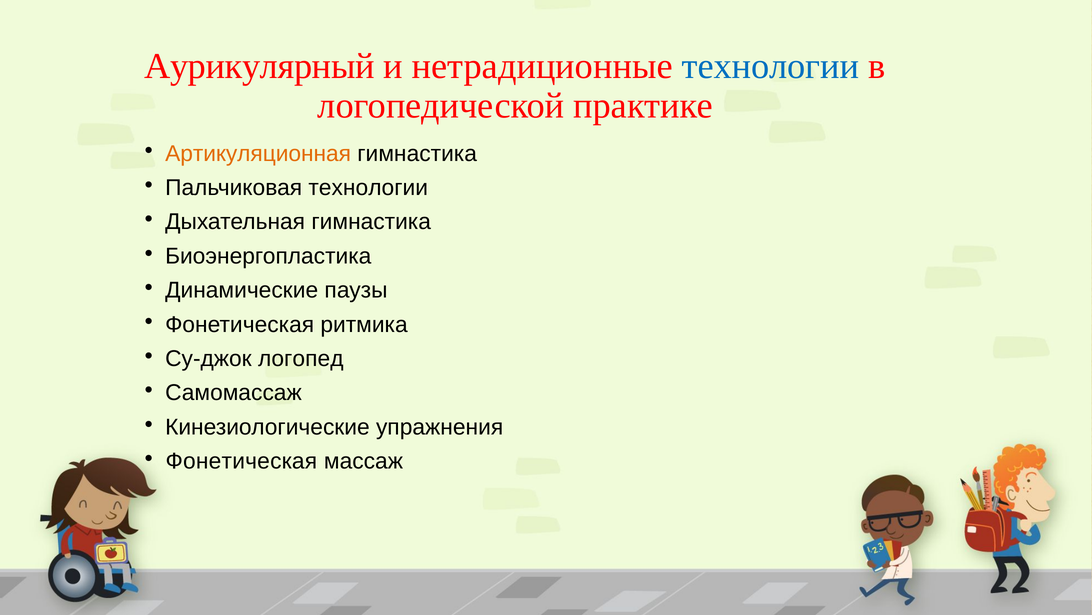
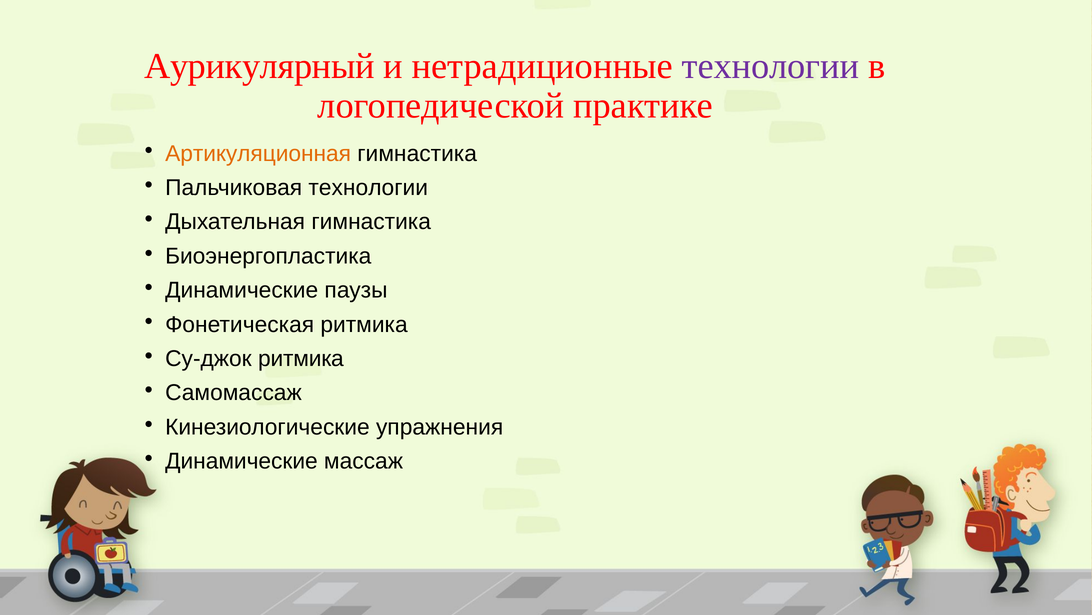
технологии at (770, 66) colour: blue -> purple
Су-джок логопед: логопед -> ритмика
Фонетическая at (241, 461): Фонетическая -> Динамические
